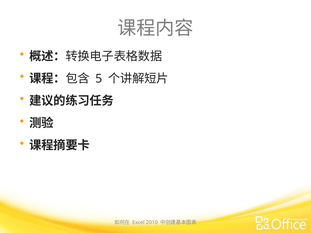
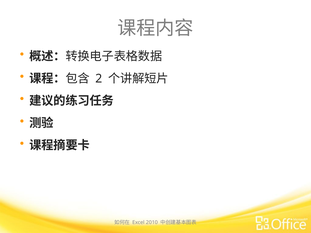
5: 5 -> 2
